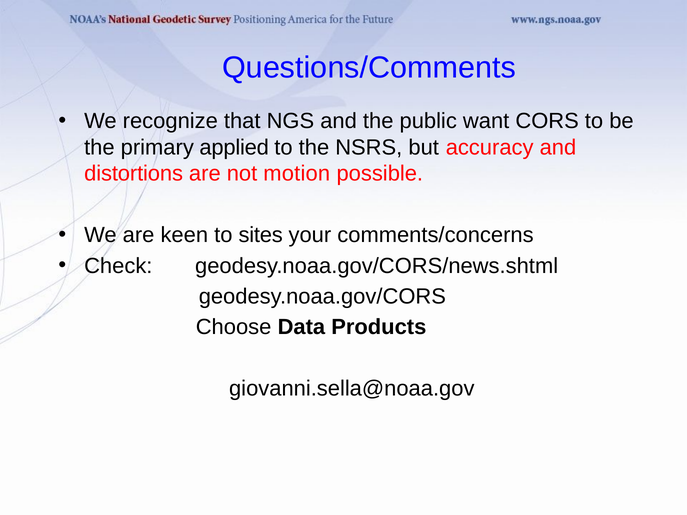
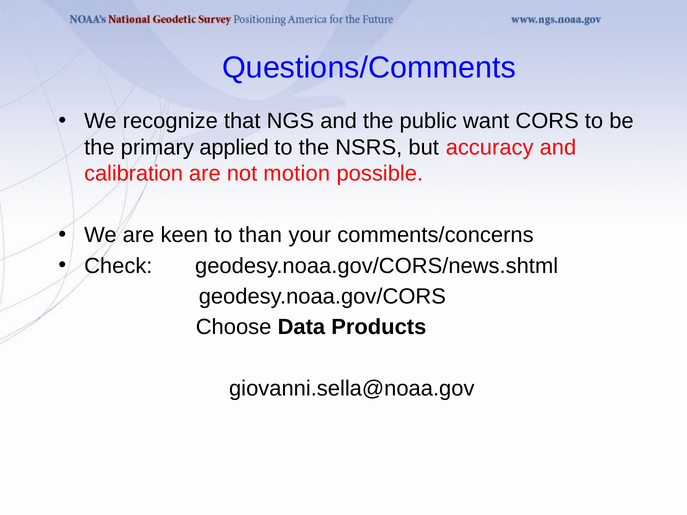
distortions: distortions -> calibration
sites: sites -> than
